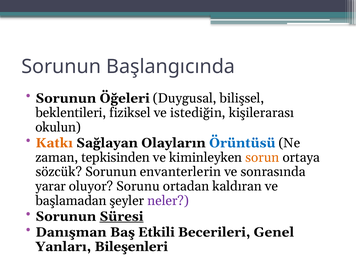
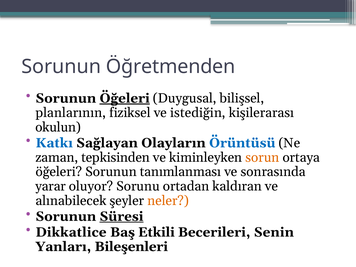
Başlangıcında: Başlangıcında -> Öğretmenden
Öğeleri at (125, 98) underline: none -> present
beklentileri: beklentileri -> planlarının
Katkı colour: orange -> blue
sözcük at (59, 172): sözcük -> öğeleri
envanterlerin: envanterlerin -> tanımlanması
başlamadan: başlamadan -> alınabilecek
neler colour: purple -> orange
Danışman: Danışman -> Dikkatlice
Genel: Genel -> Senin
